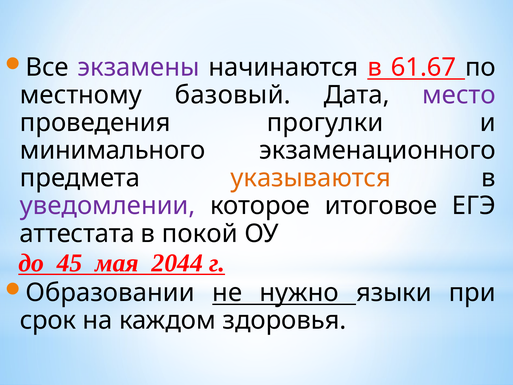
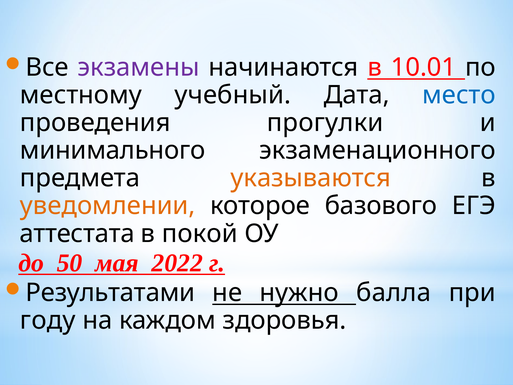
61.67: 61.67 -> 10.01
базовый: базовый -> учебный
место colour: purple -> blue
уведомлении colour: purple -> orange
итоговое: итоговое -> базового
45: 45 -> 50
2044: 2044 -> 2022
Образовании: Образовании -> Результатами
языки: языки -> балла
срок: срок -> году
